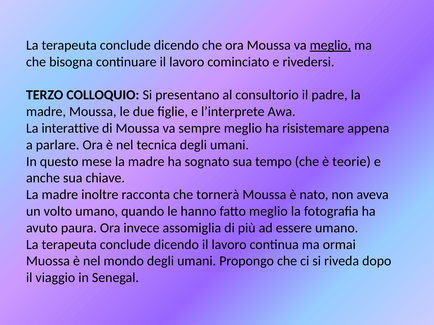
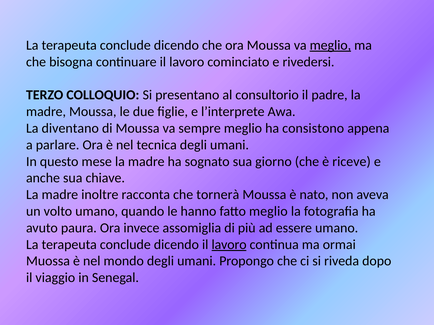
interattive: interattive -> diventano
risistemare: risistemare -> consistono
tempo: tempo -> giorno
teorie: teorie -> riceve
lavoro at (229, 245) underline: none -> present
